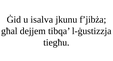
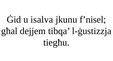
f’jibża: f’jibża -> f’nisel
